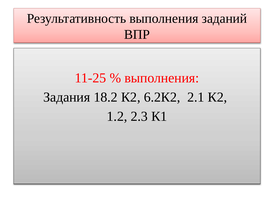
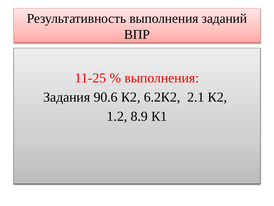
18.2: 18.2 -> 90.6
2.3: 2.3 -> 8.9
